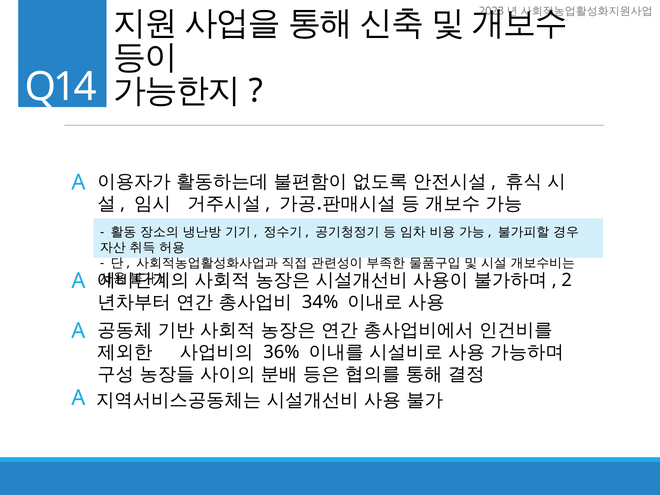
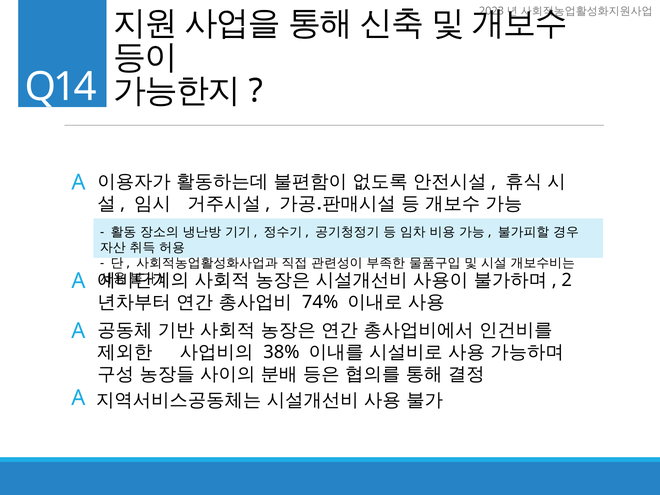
34%: 34% -> 74%
36%: 36% -> 38%
